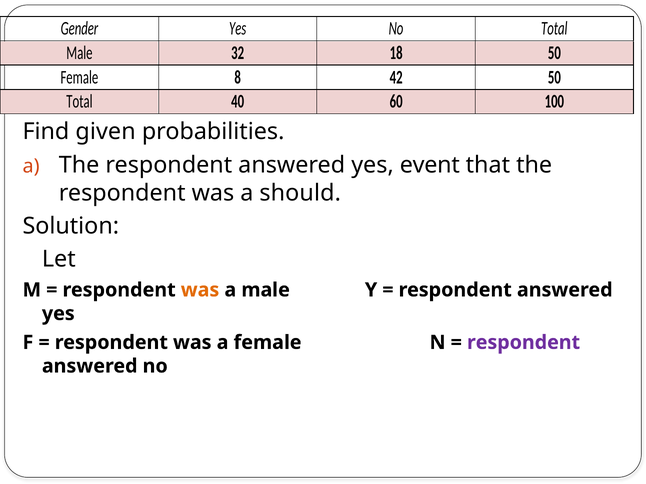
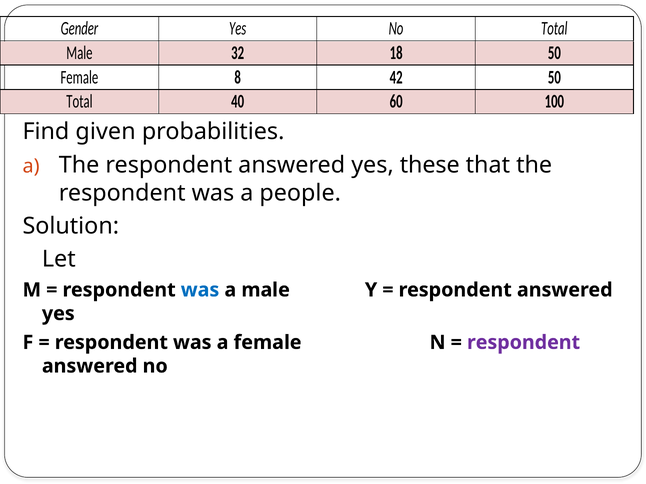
event: event -> these
should: should -> people
was at (200, 290) colour: orange -> blue
